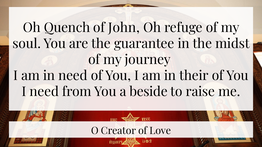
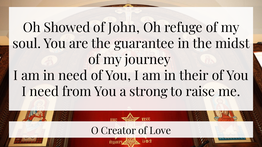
Quench: Quench -> Showed
beside: beside -> strong
